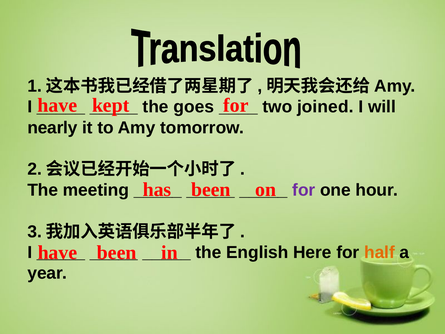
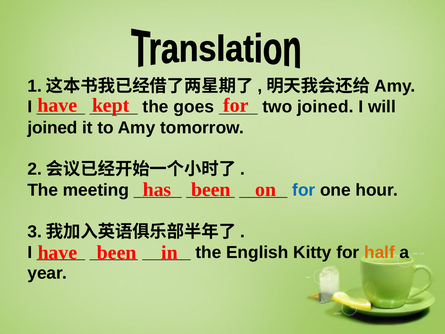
nearly at (52, 128): nearly -> joined
for at (304, 190) colour: purple -> blue
Here: Here -> Kitty
